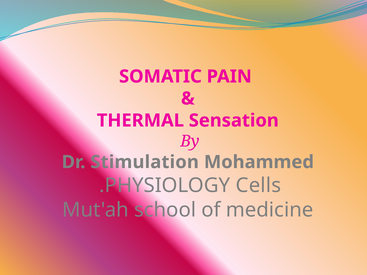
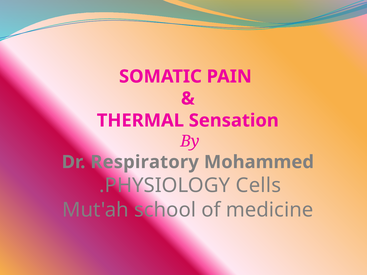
Stimulation: Stimulation -> Respiratory
